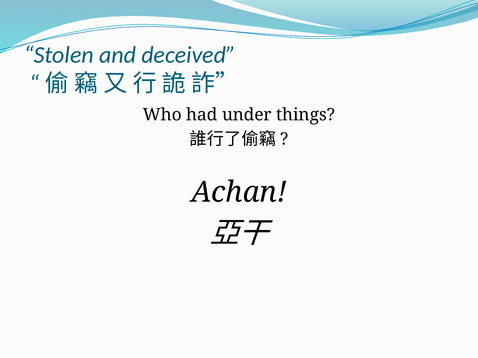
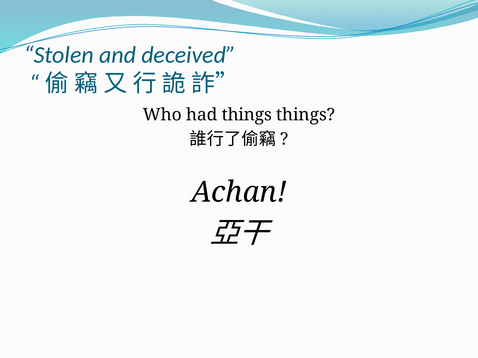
had under: under -> things
